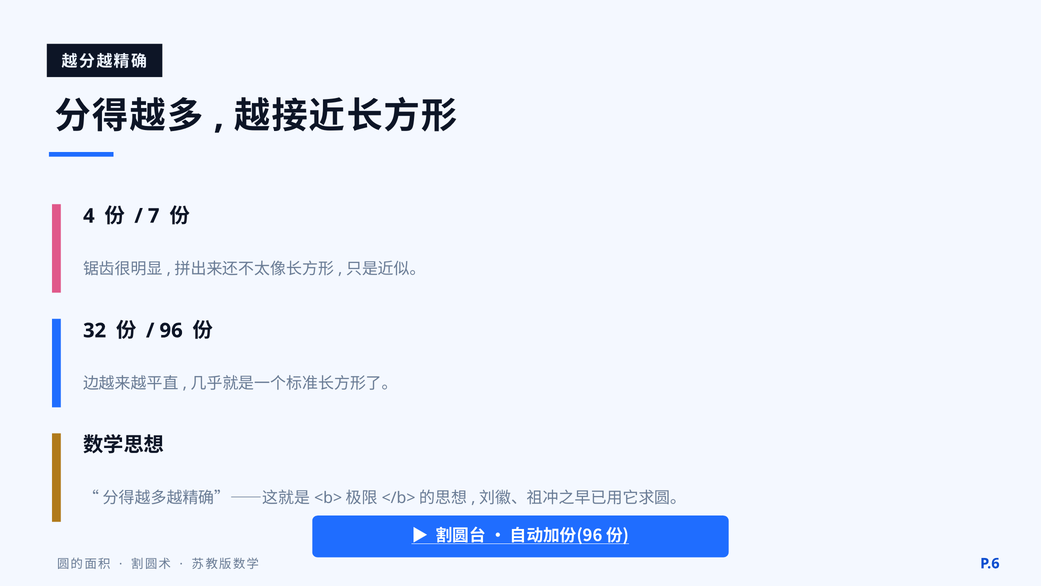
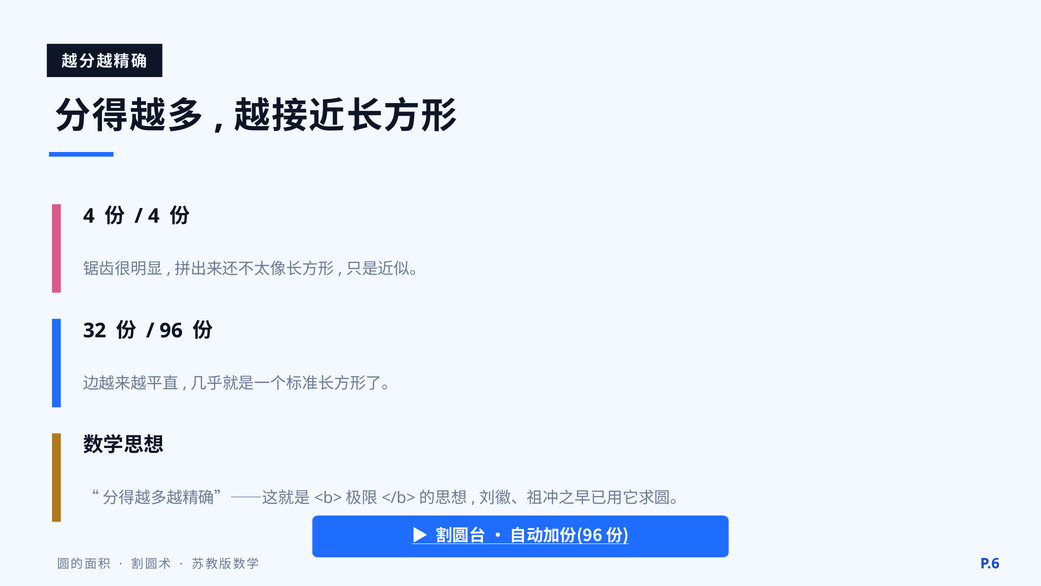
7 at (154, 216): 7 -> 4
